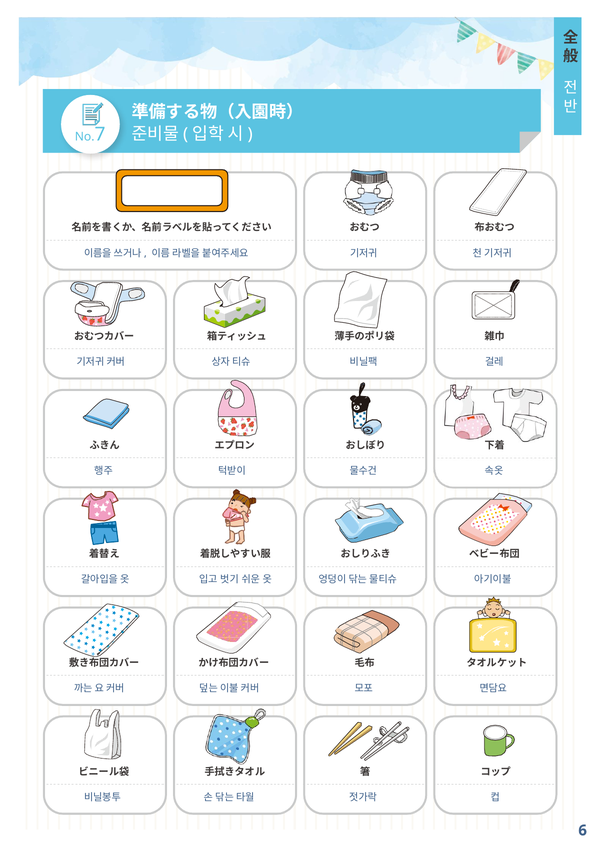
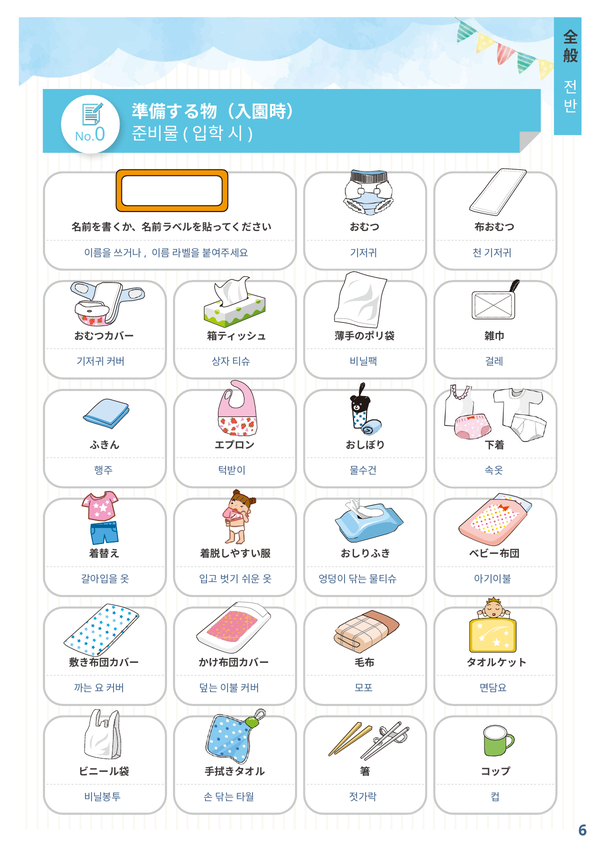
7: 7 -> 0
